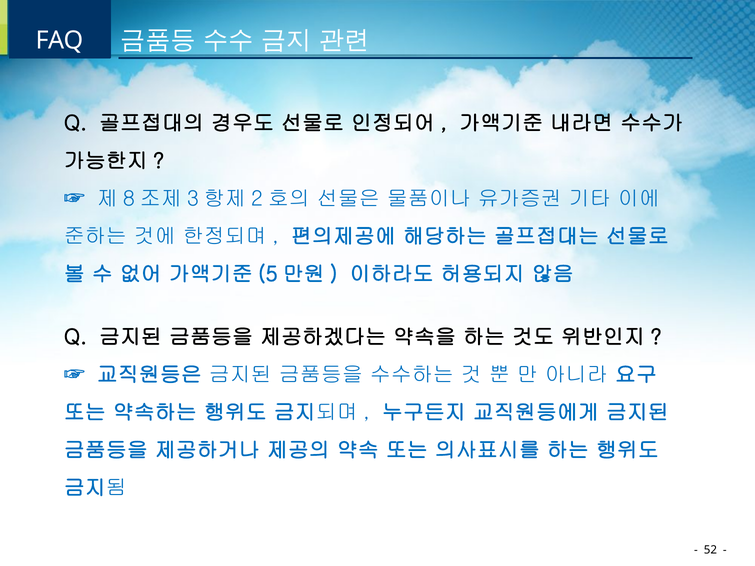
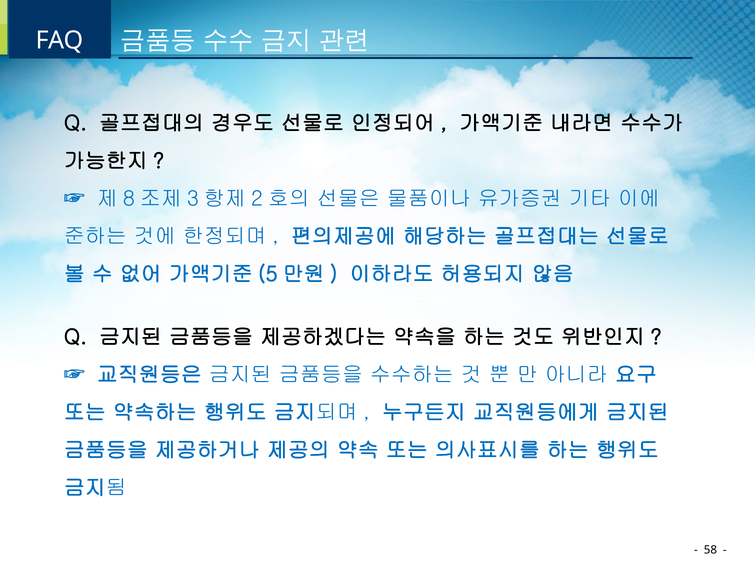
52: 52 -> 58
